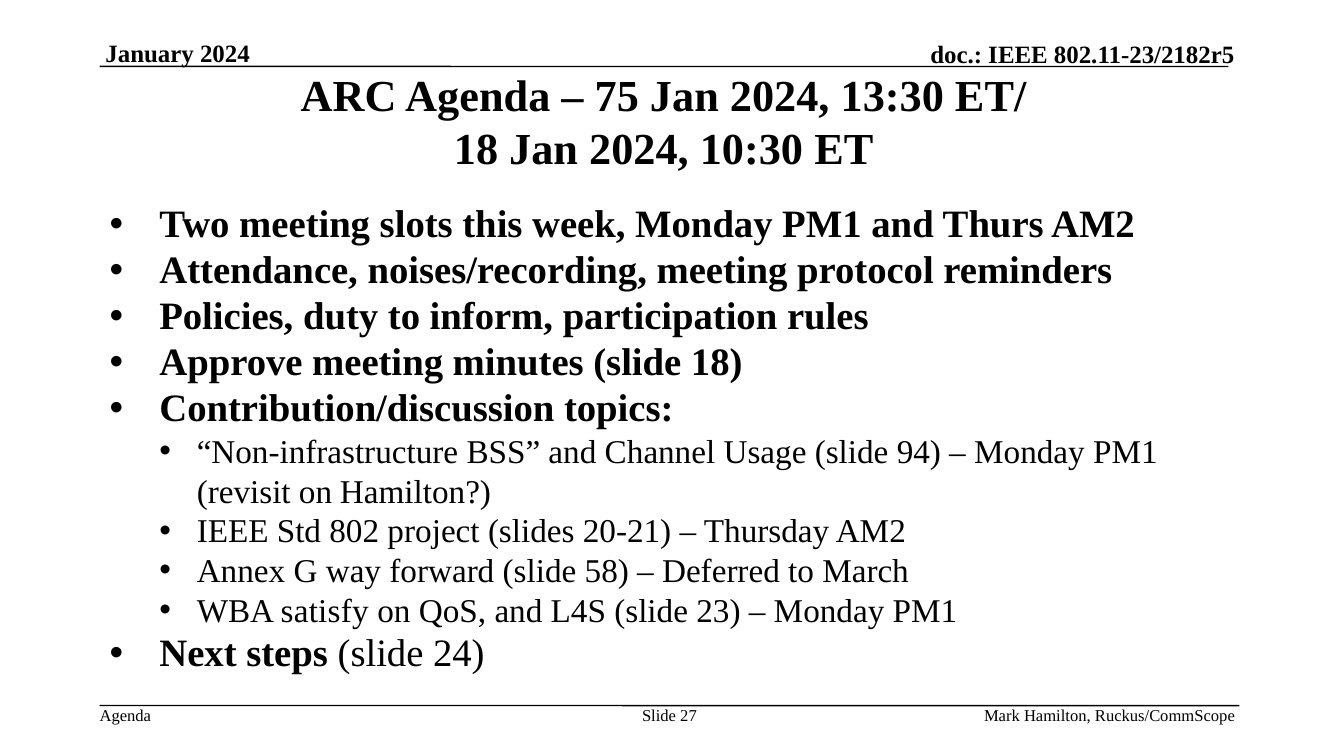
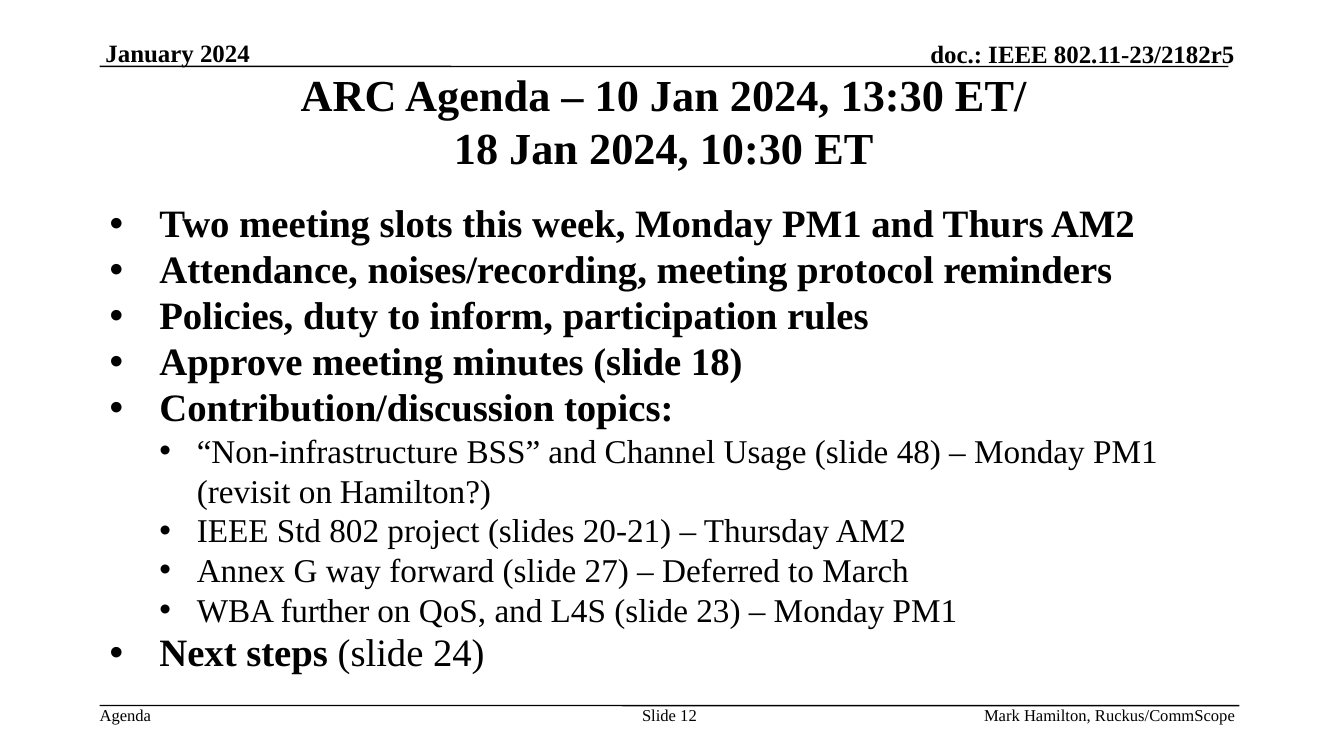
75: 75 -> 10
94: 94 -> 48
58: 58 -> 27
satisfy: satisfy -> further
27: 27 -> 12
